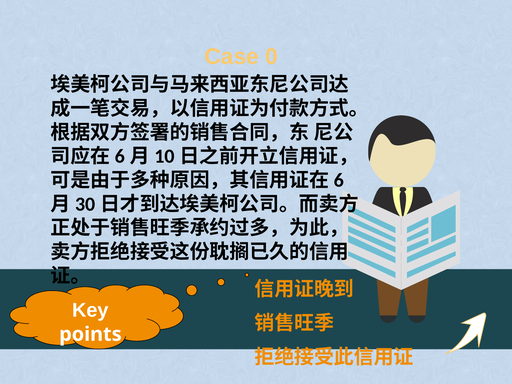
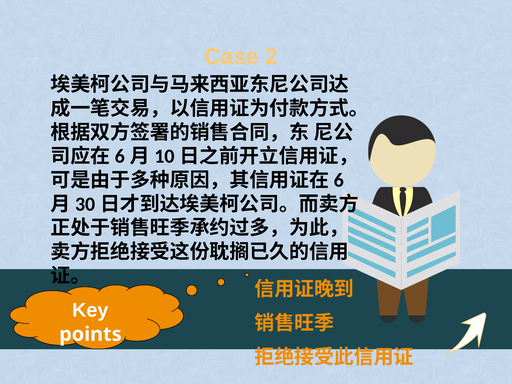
0: 0 -> 2
